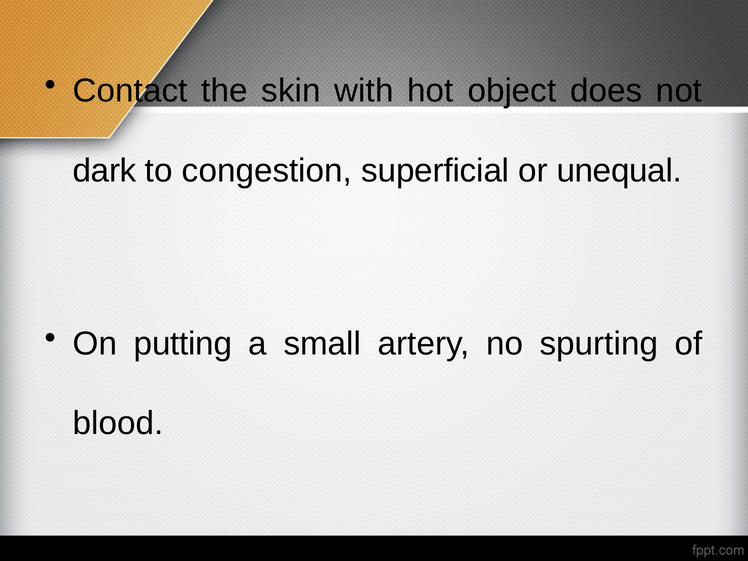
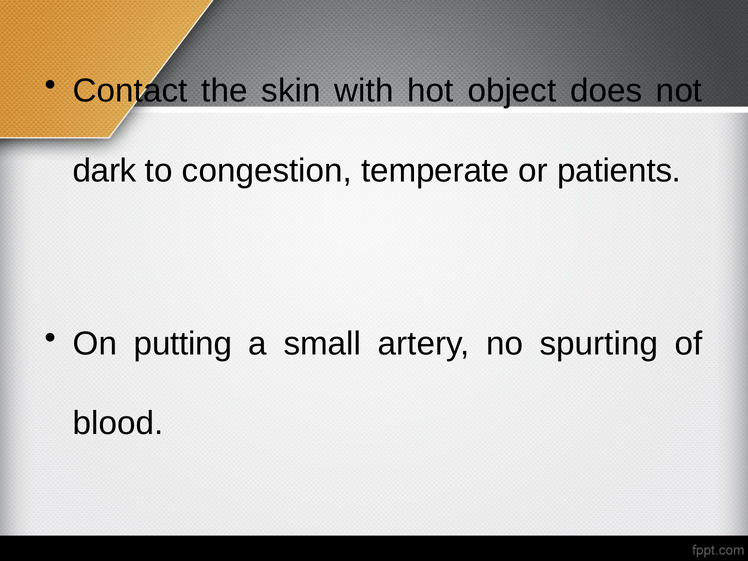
superficial: superficial -> temperate
unequal: unequal -> patients
